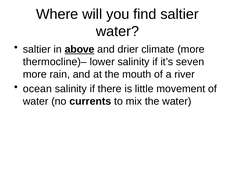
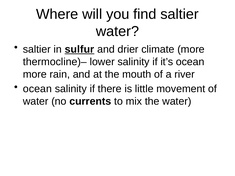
above: above -> sulfur
it’s seven: seven -> ocean
